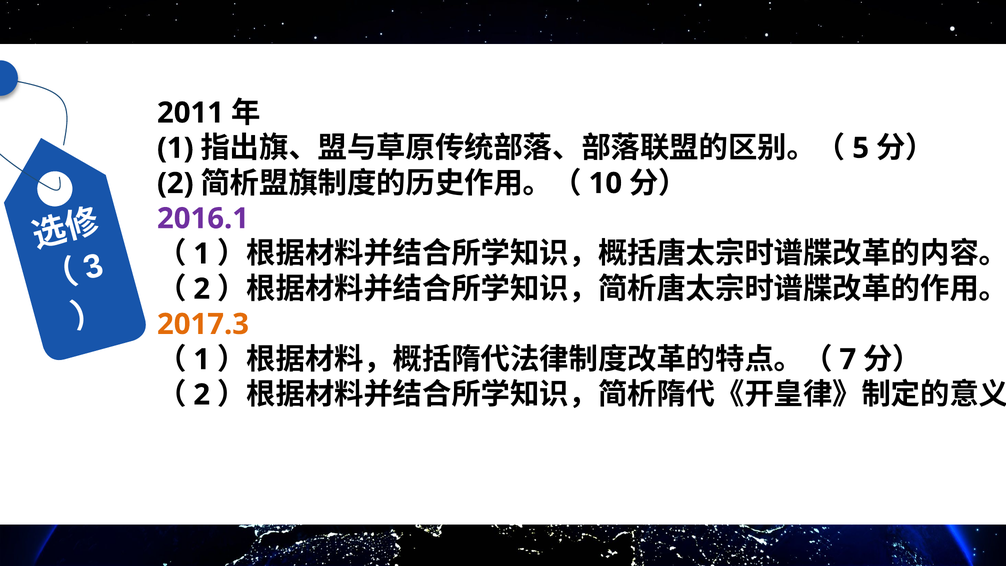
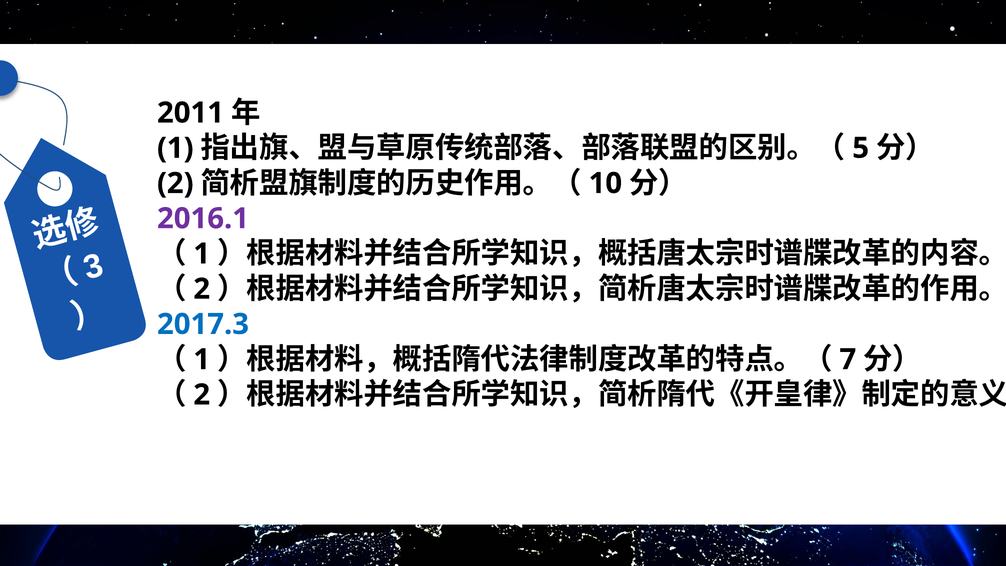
2017.3 colour: orange -> blue
